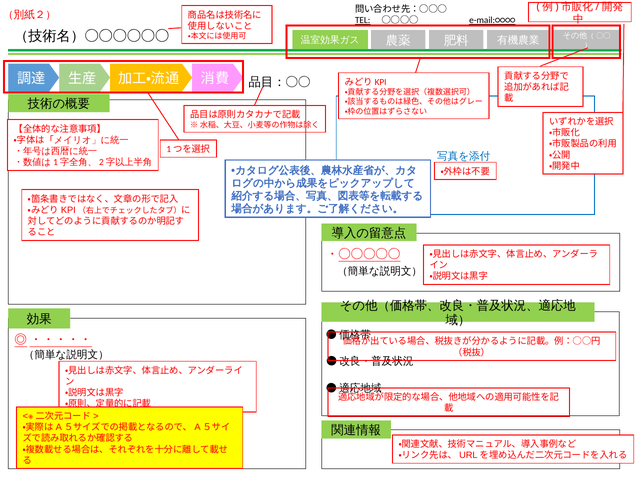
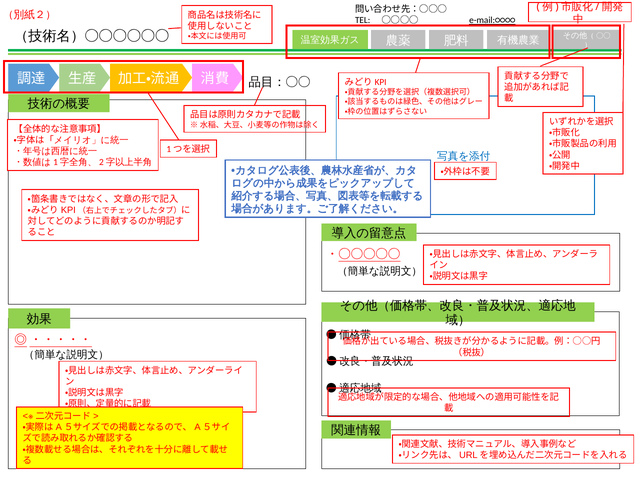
TEL underline: present -> none
